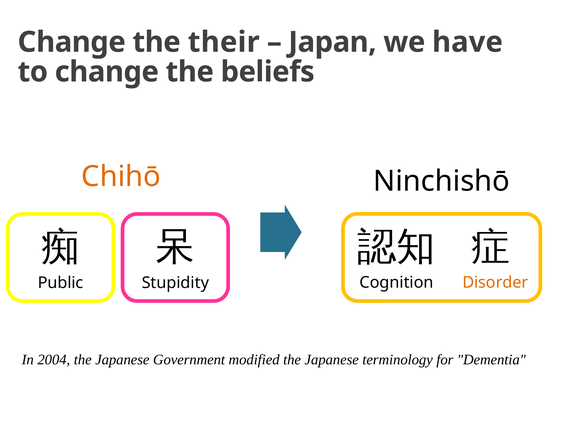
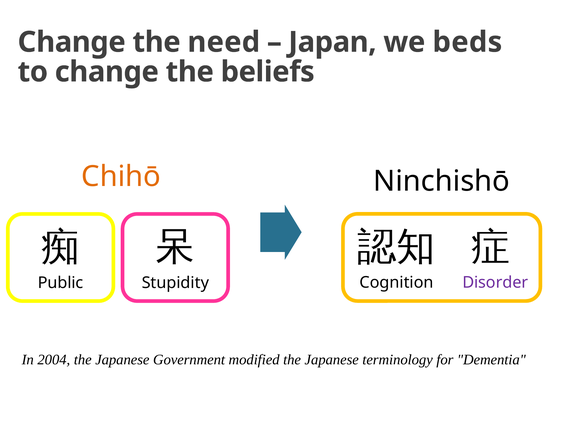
their: their -> need
have: have -> beds
Disorder colour: orange -> purple
